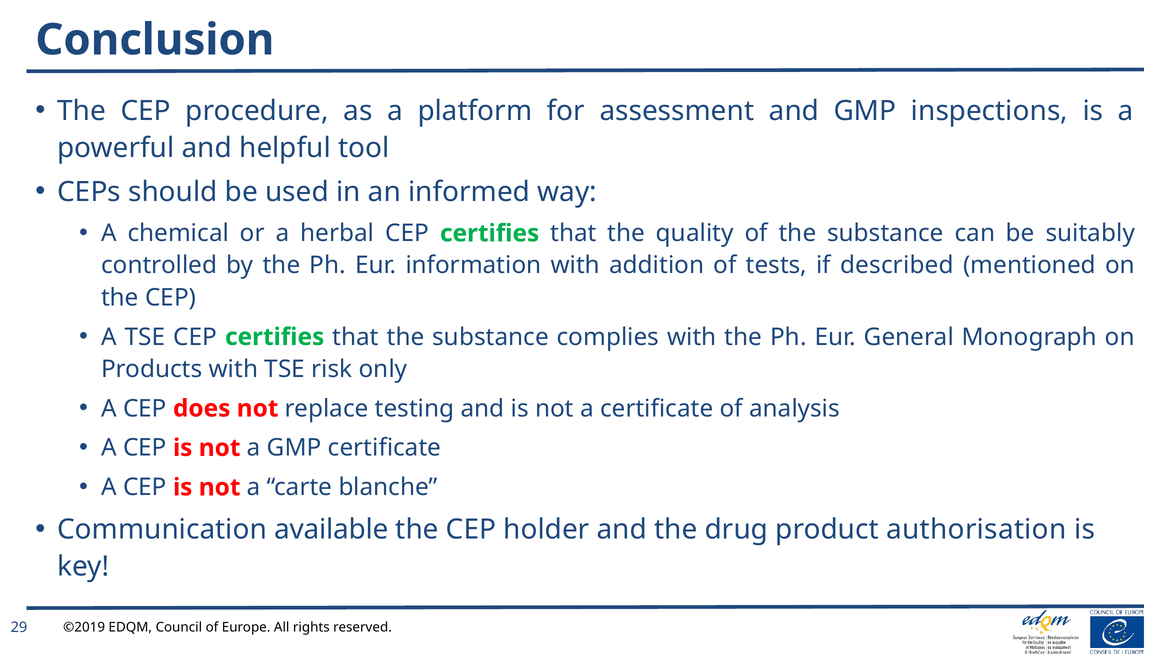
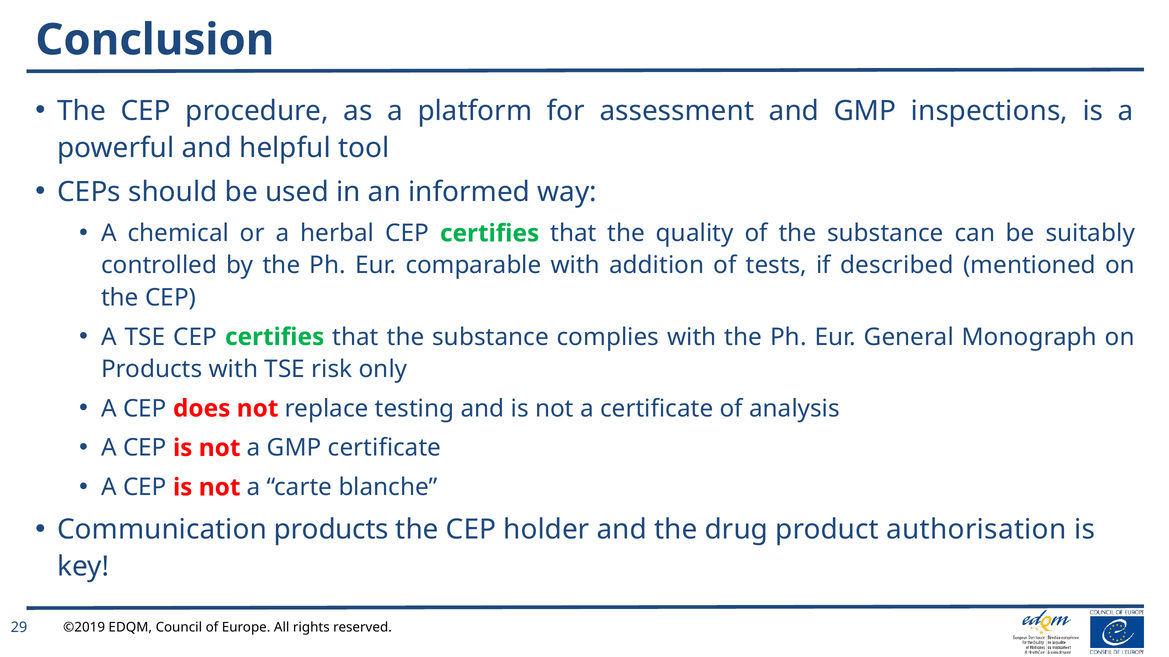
information: information -> comparable
Communication available: available -> products
